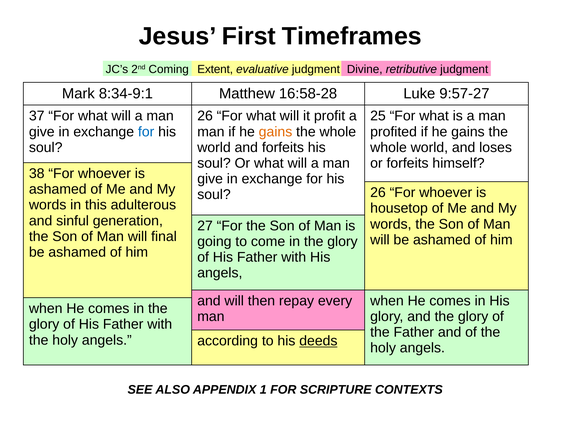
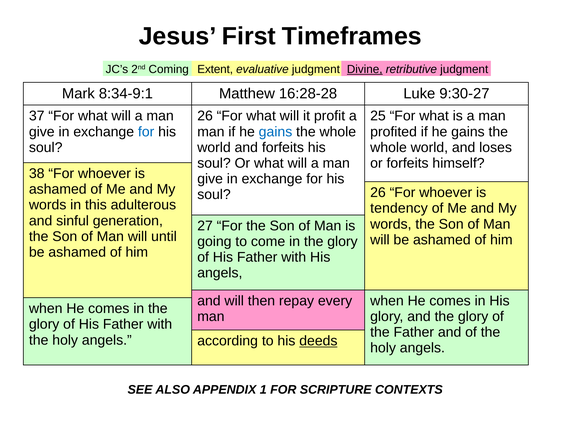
Divine underline: none -> present
16:58-28: 16:58-28 -> 16:28-28
9:57-27: 9:57-27 -> 9:30-27
gains at (276, 132) colour: orange -> blue
housetop: housetop -> tendency
final: final -> until
